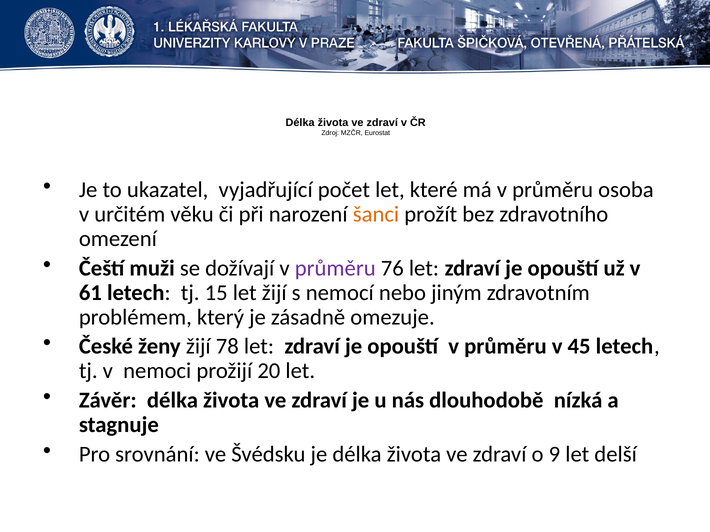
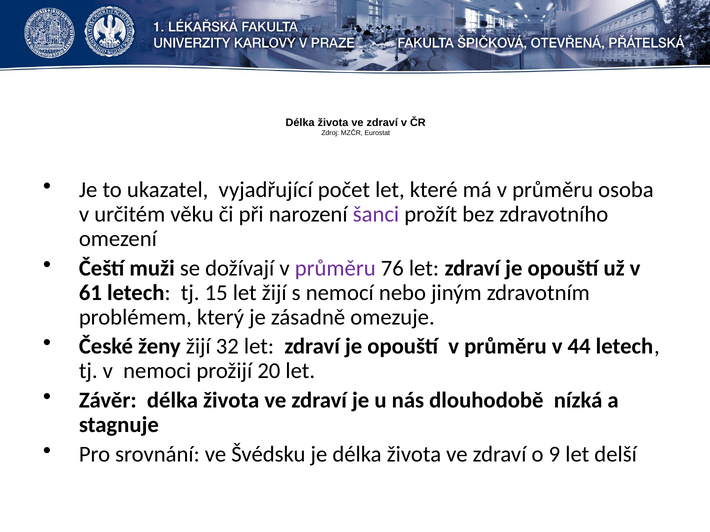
šanci colour: orange -> purple
78: 78 -> 32
45: 45 -> 44
